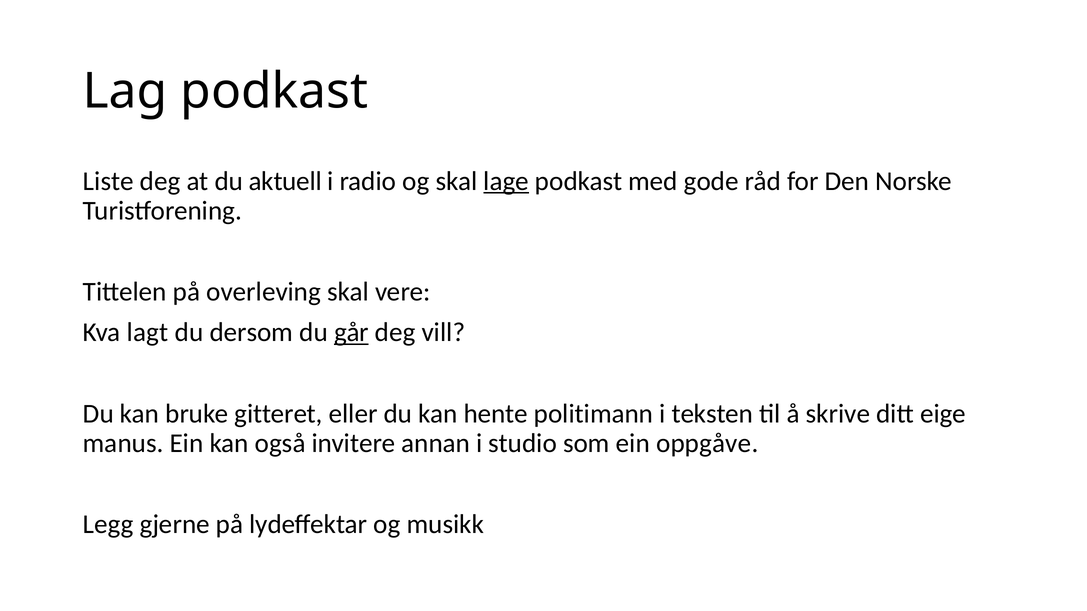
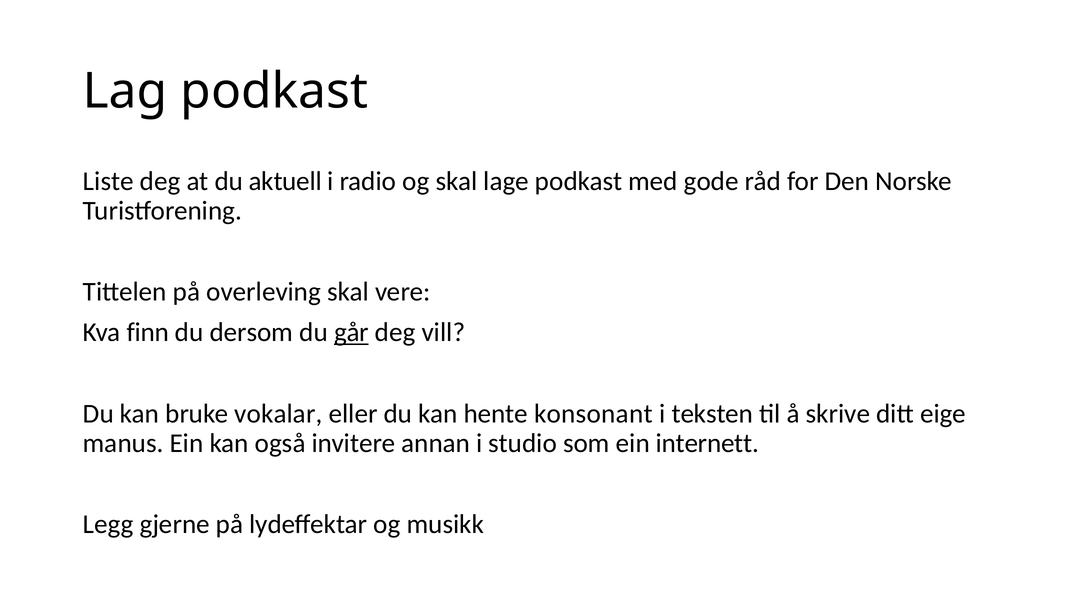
lage underline: present -> none
lagt: lagt -> finn
gitteret: gitteret -> vokalar
politimann: politimann -> konsonant
oppgåve: oppgåve -> internett
